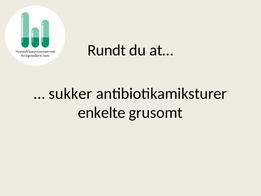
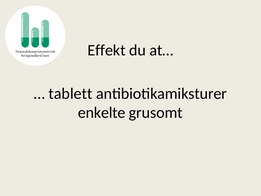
Rundt: Rundt -> Effekt
sukker: sukker -> tablett
